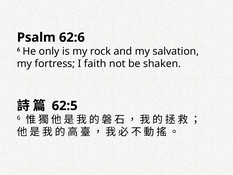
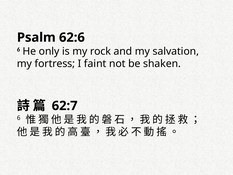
faith: faith -> faint
62:5: 62:5 -> 62:7
